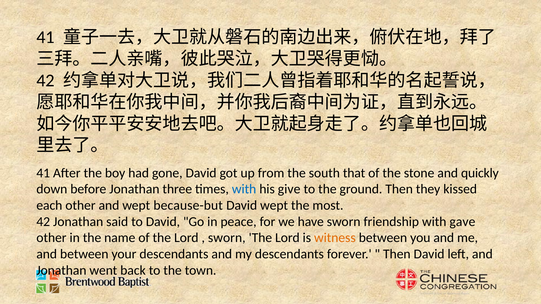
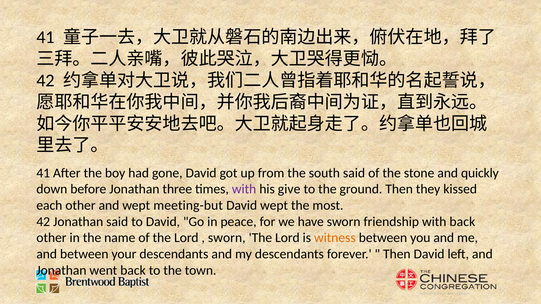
south that: that -> said
with at (244, 189) colour: blue -> purple
because-but: because-but -> meeting-but
with gave: gave -> back
